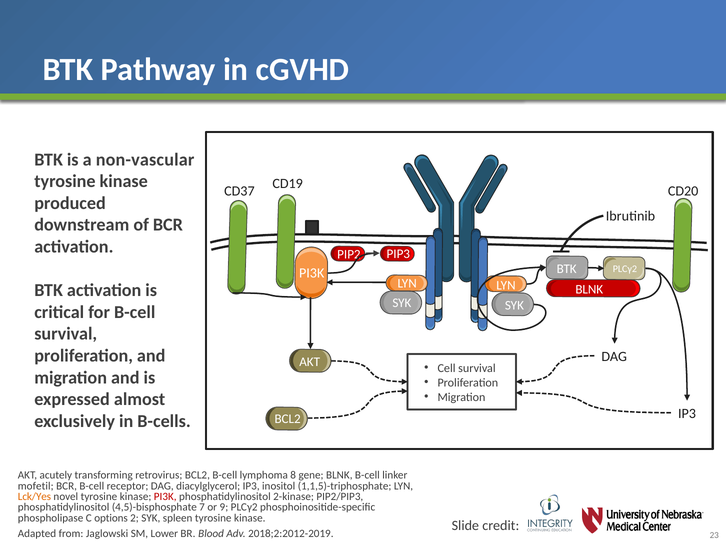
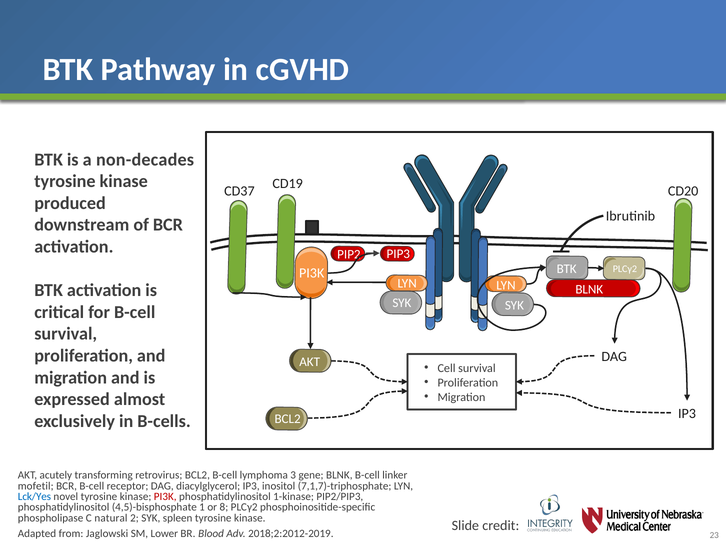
non-vascular: non-vascular -> non-decades
8: 8 -> 3
1,1,5)-triphosphate: 1,1,5)-triphosphate -> 7,1,7)-triphosphate
Lck/Yes colour: orange -> blue
2-kinase: 2-kinase -> 1-kinase
7: 7 -> 1
9: 9 -> 8
options: options -> natural
